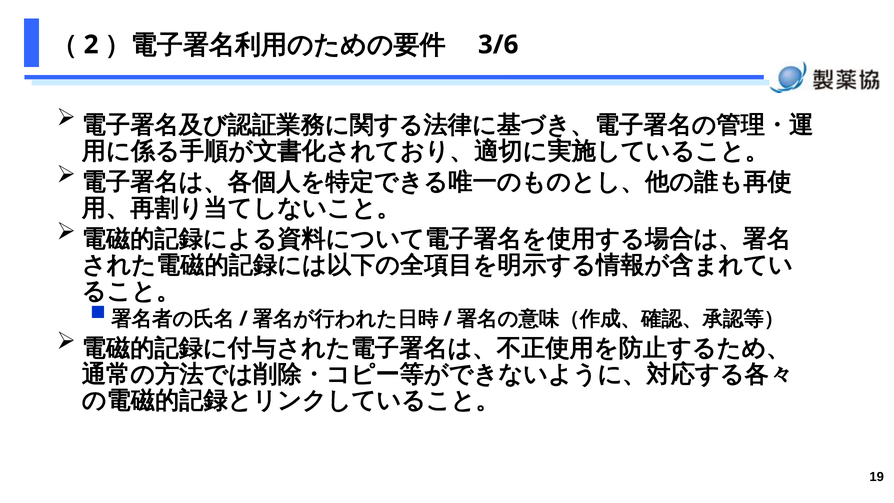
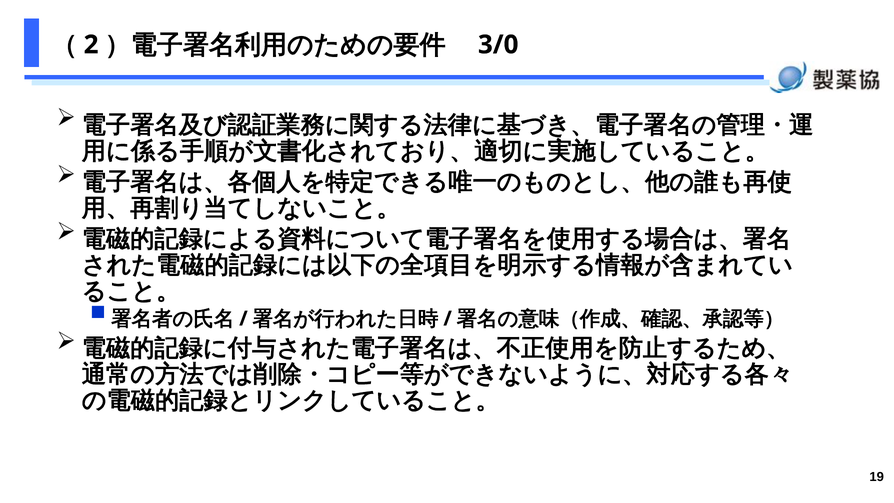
3/6: 3/6 -> 3/0
